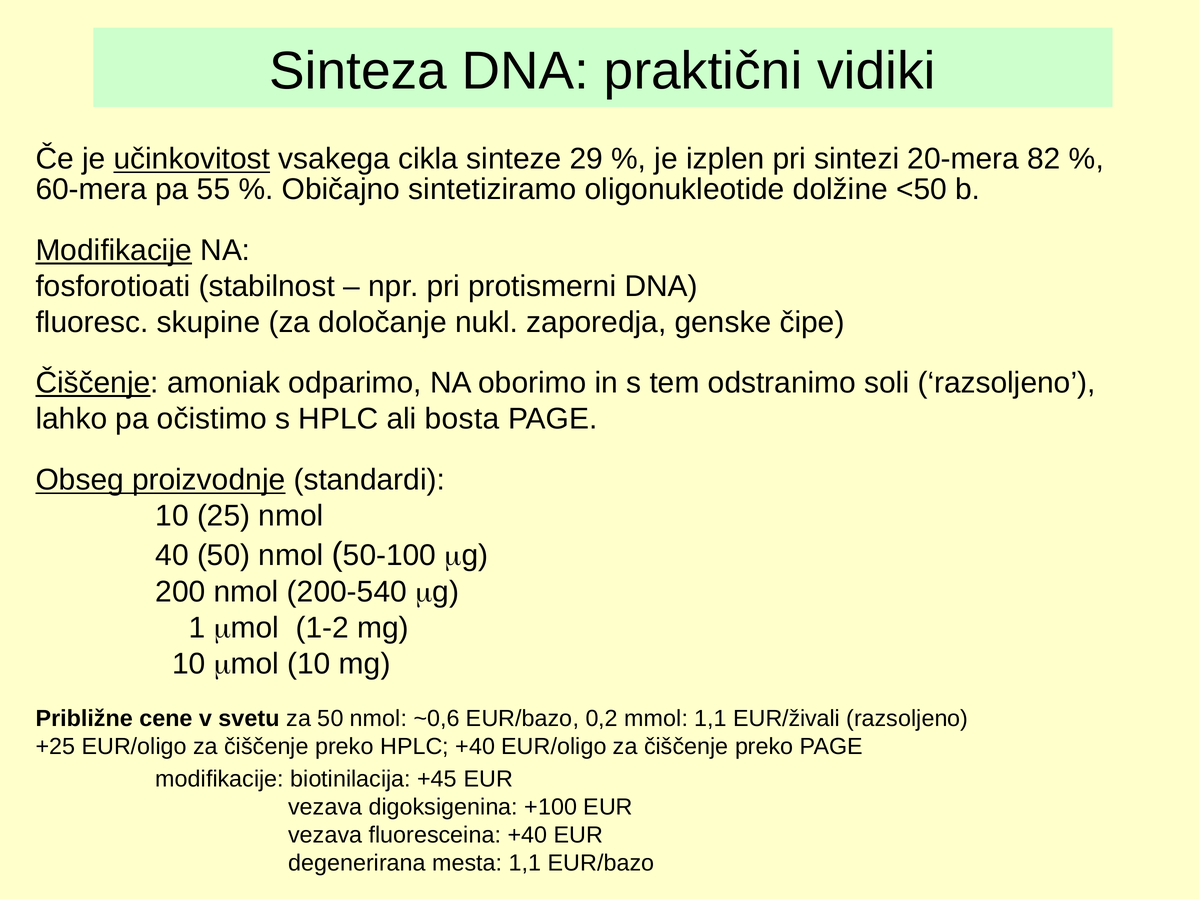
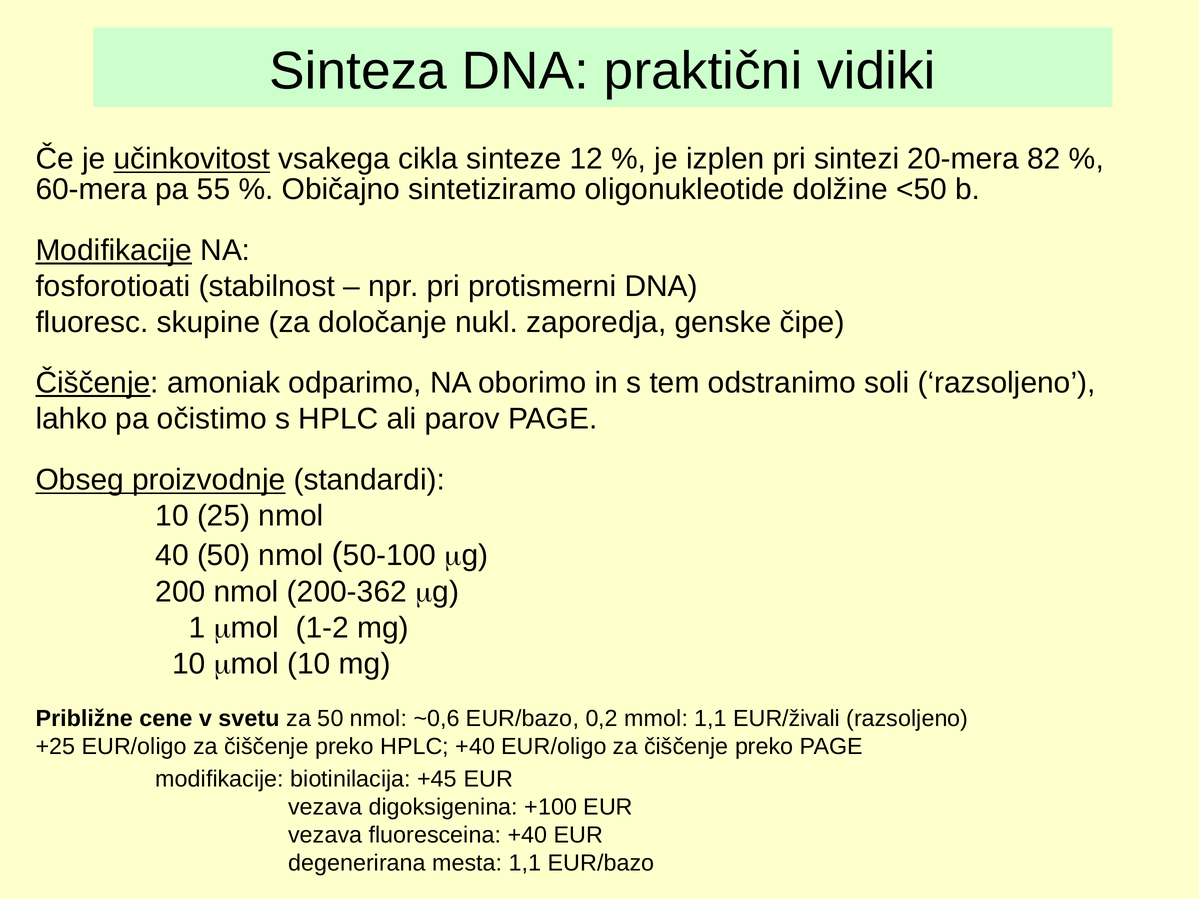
29: 29 -> 12
bosta: bosta -> parov
200-540: 200-540 -> 200-362
